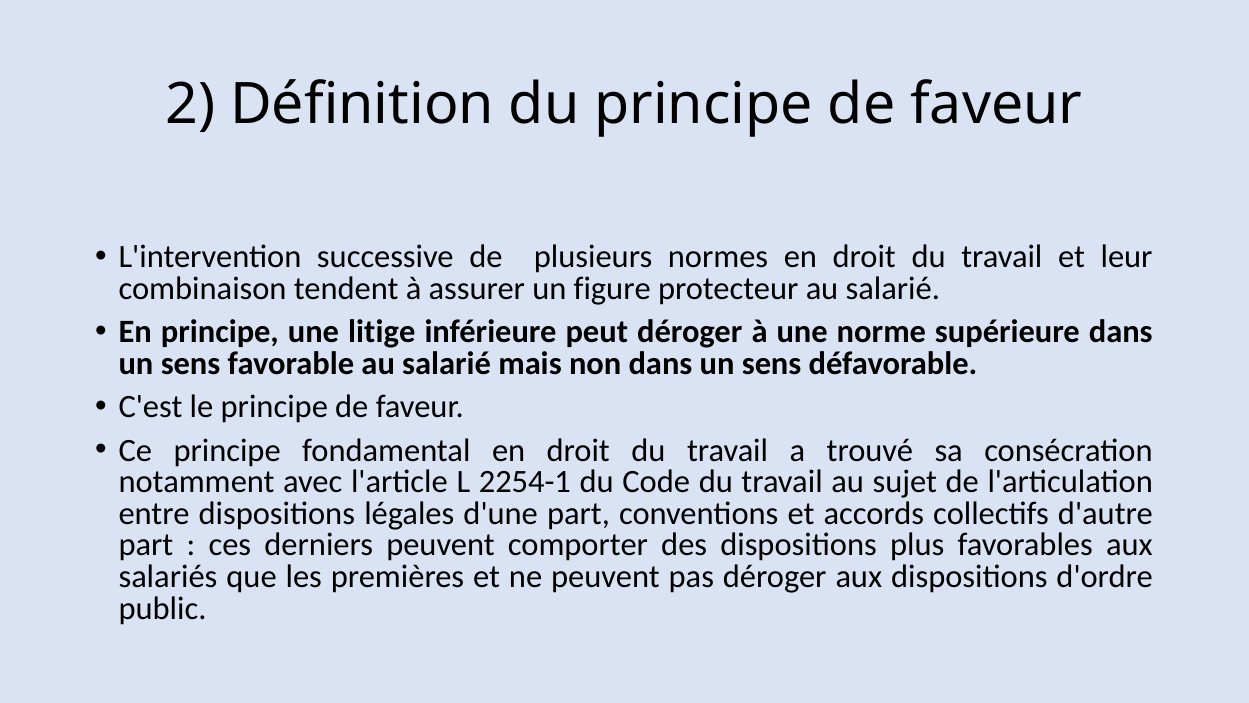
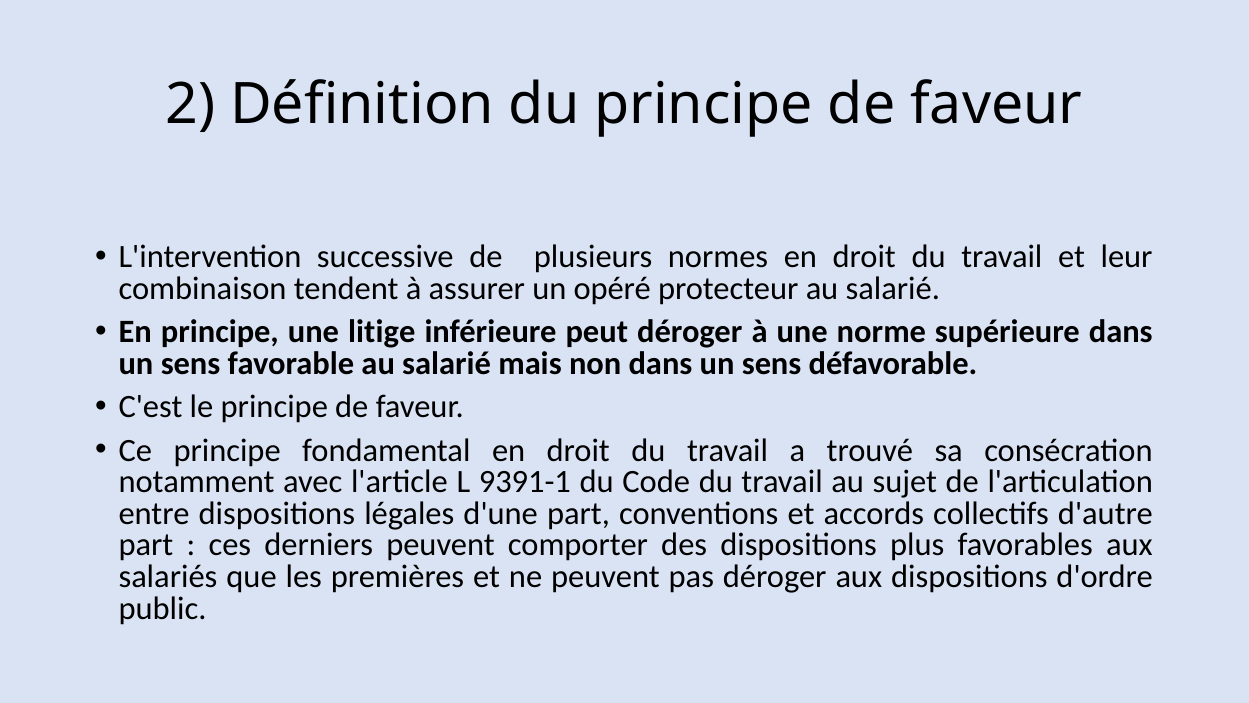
figure: figure -> opéré
2254-1: 2254-1 -> 9391-1
